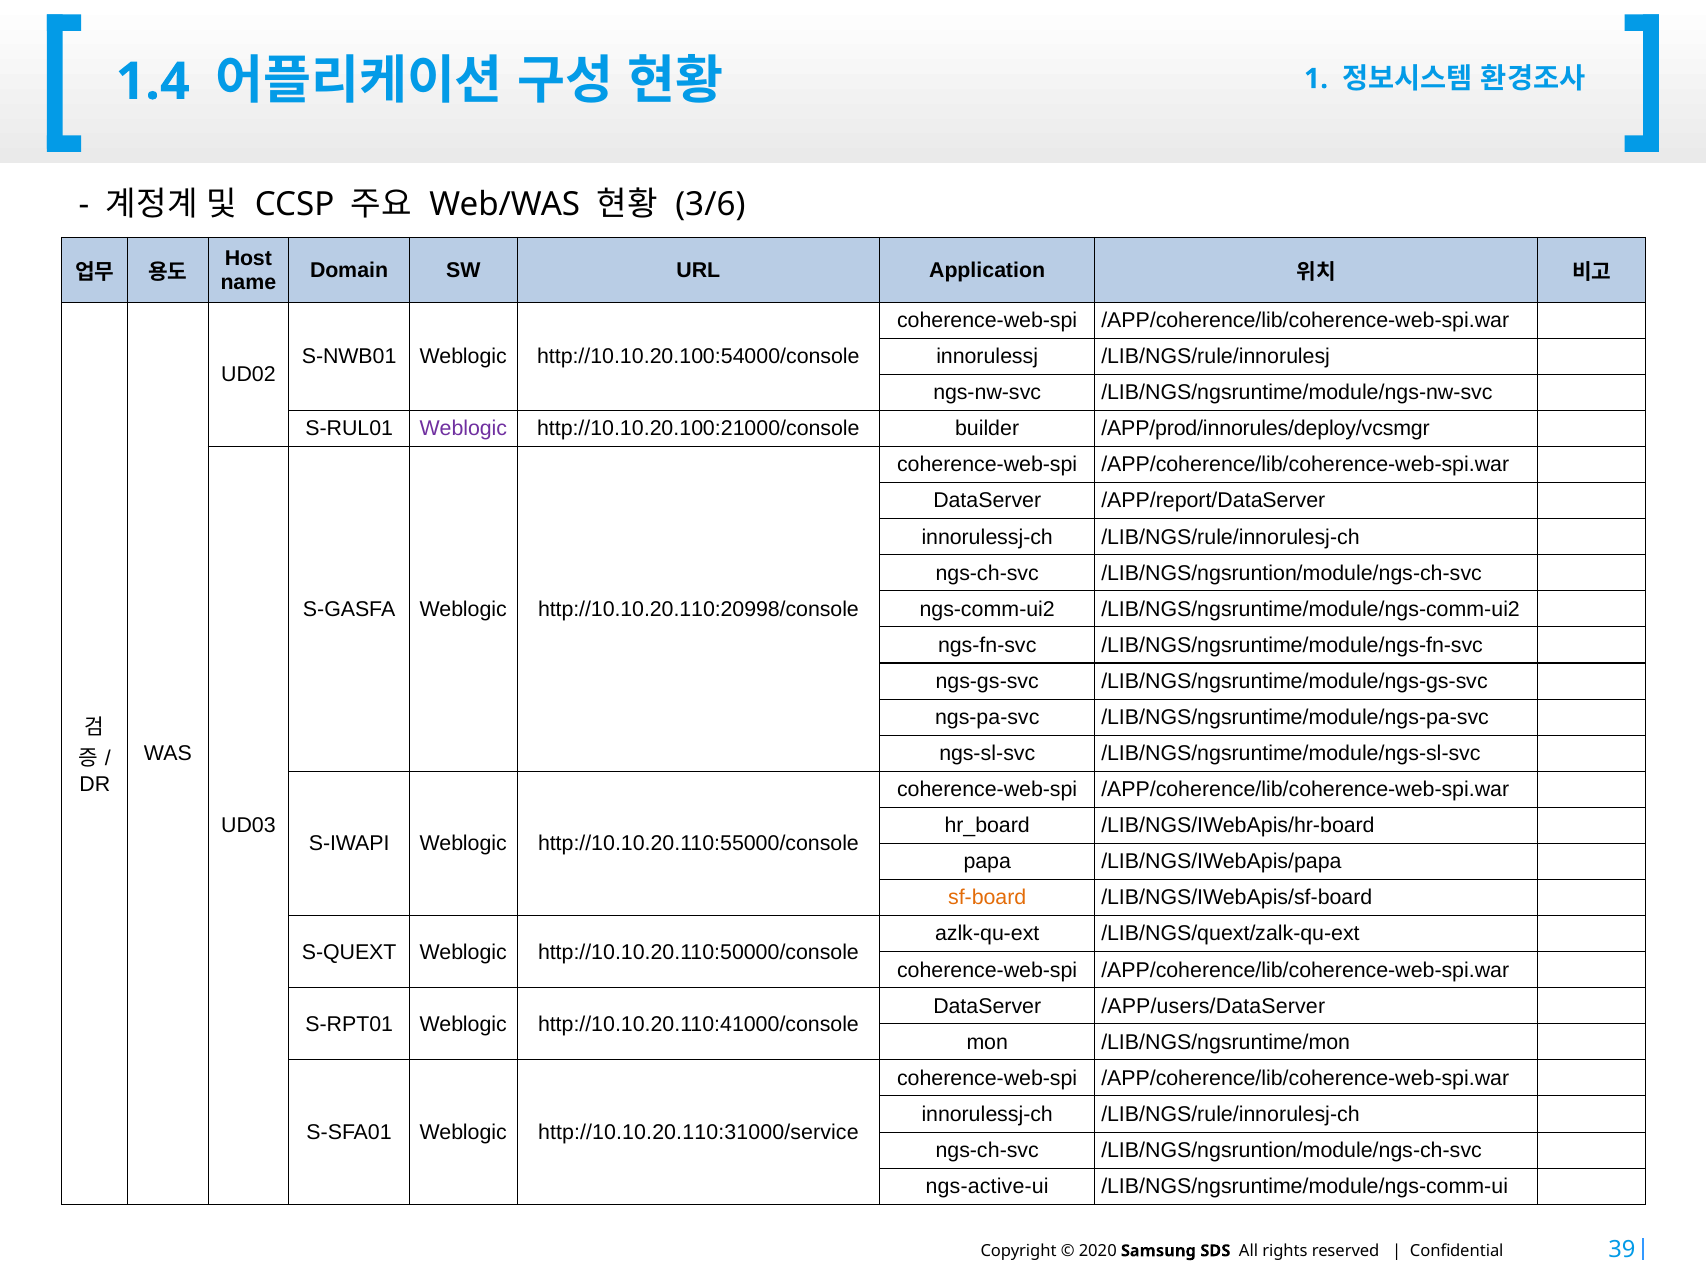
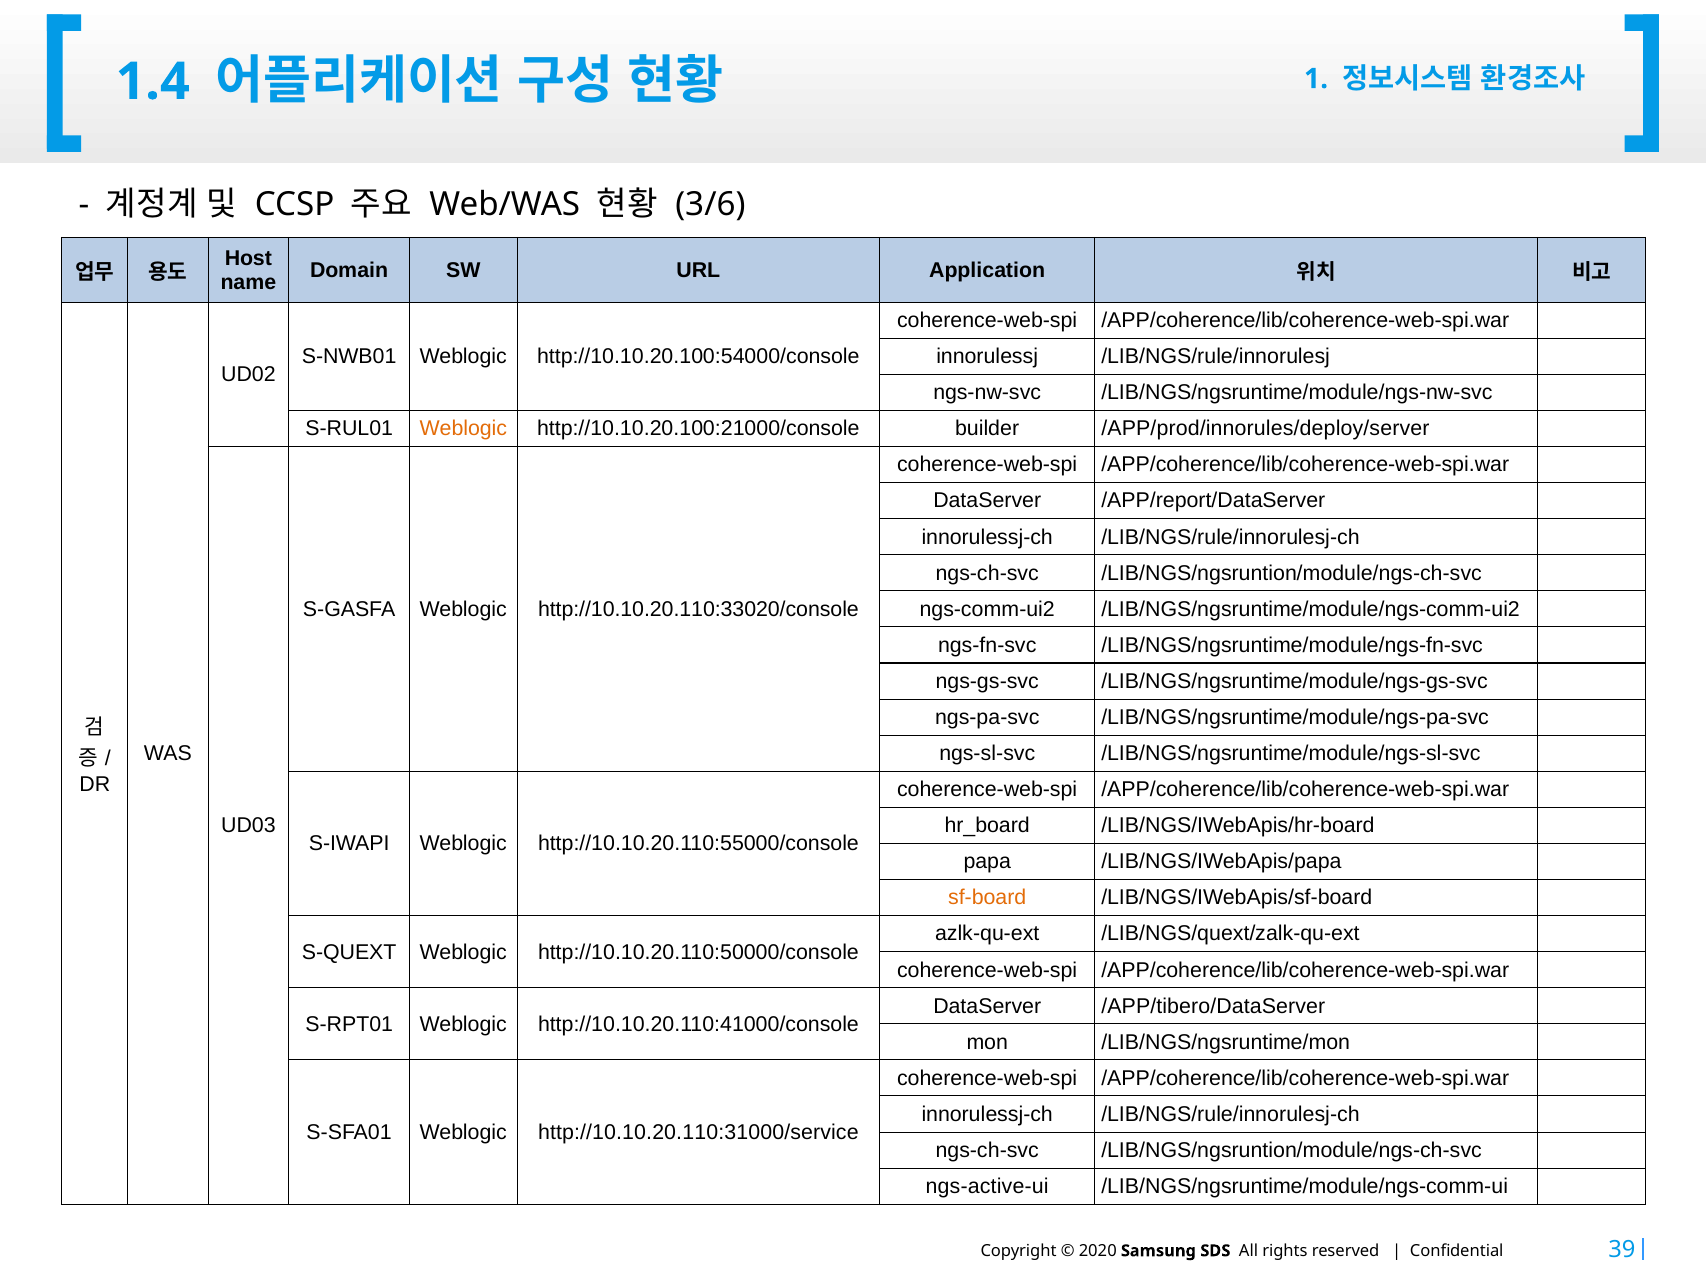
Weblogic at (463, 429) colour: purple -> orange
/APP/prod/innorules/deploy/vcsmgr: /APP/prod/innorules/deploy/vcsmgr -> /APP/prod/innorules/deploy/server
http://10.10.20.110:20998/console: http://10.10.20.110:20998/console -> http://10.10.20.110:33020/console
/APP/users/DataServer: /APP/users/DataServer -> /APP/tibero/DataServer
